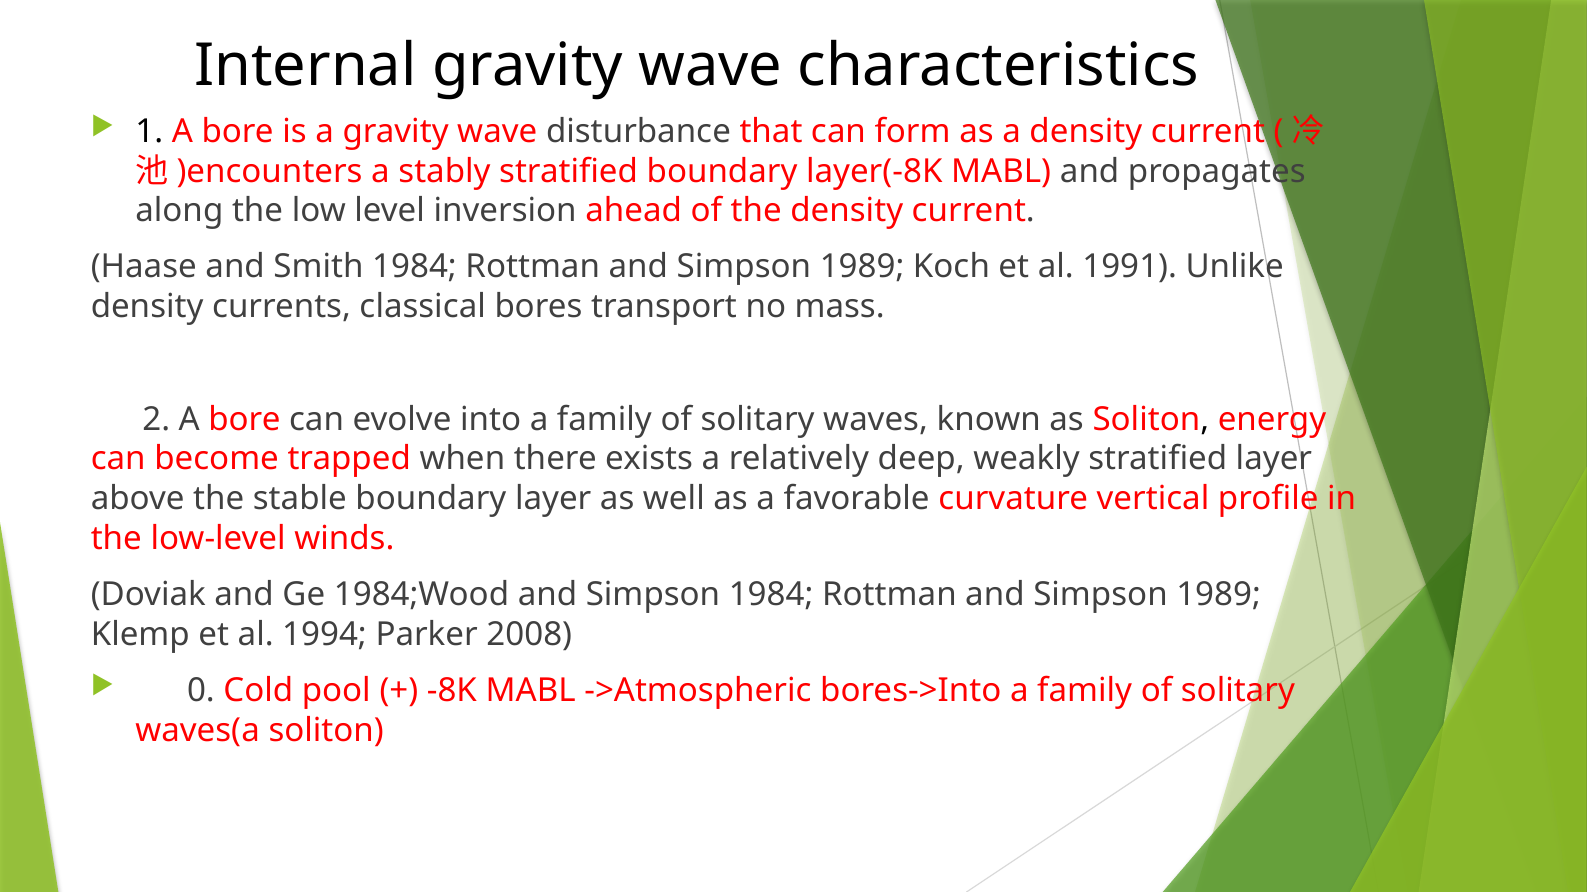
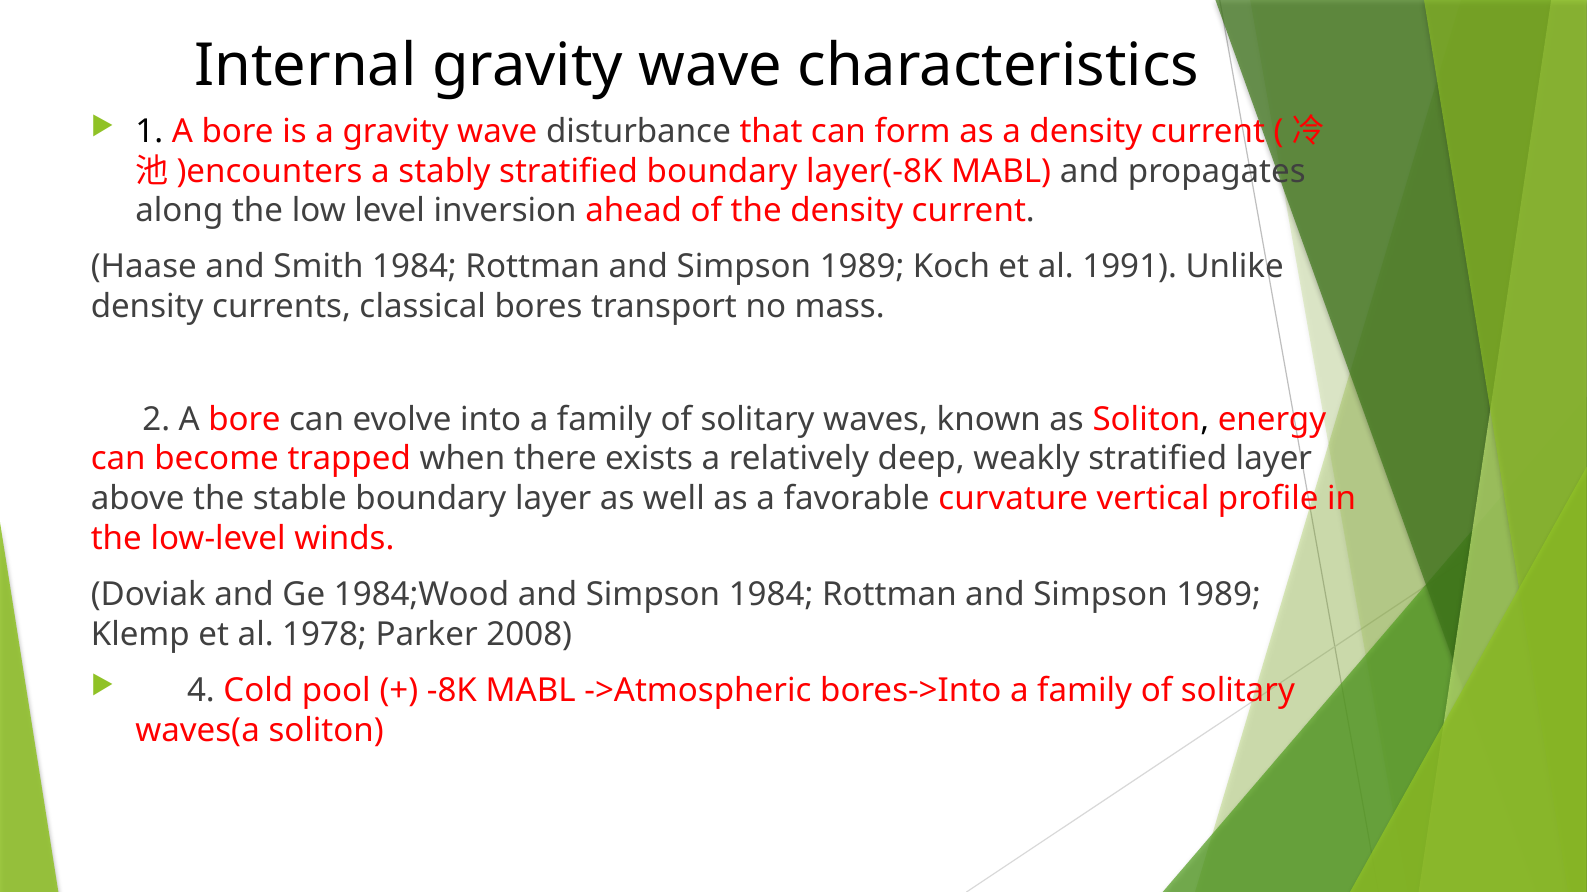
1994: 1994 -> 1978
0: 0 -> 4
